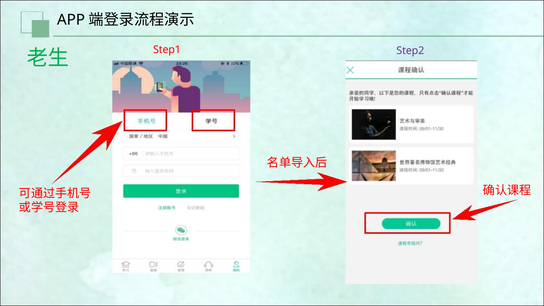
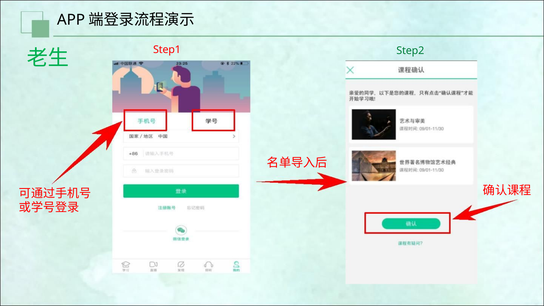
Step2 colour: purple -> green
